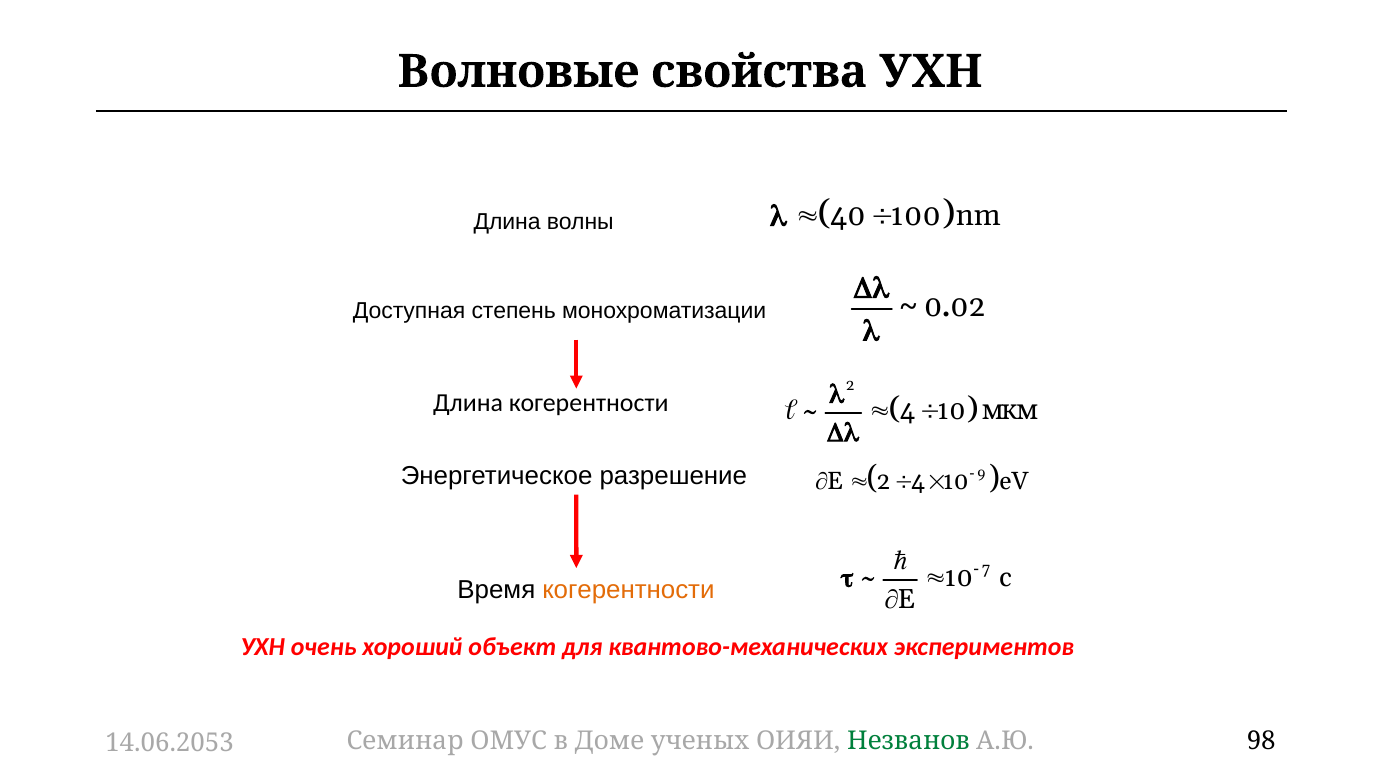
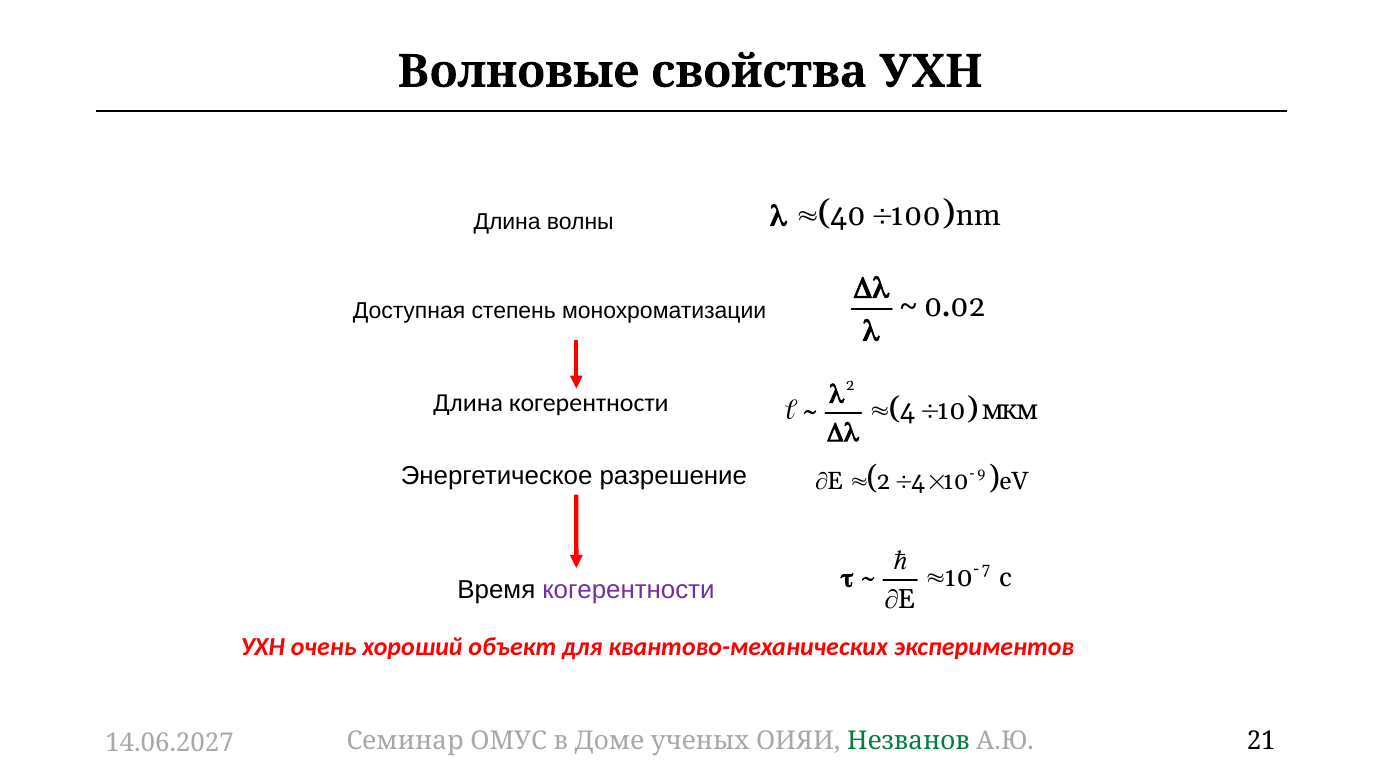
когерентности at (628, 590) colour: orange -> purple
98: 98 -> 21
14.06.2053: 14.06.2053 -> 14.06.2027
